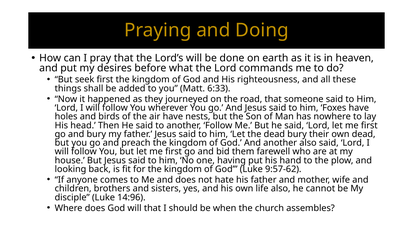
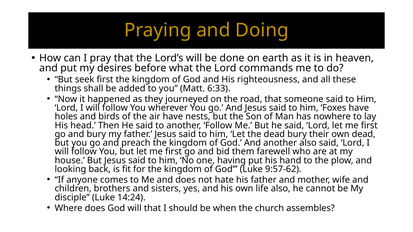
14:96: 14:96 -> 14:24
